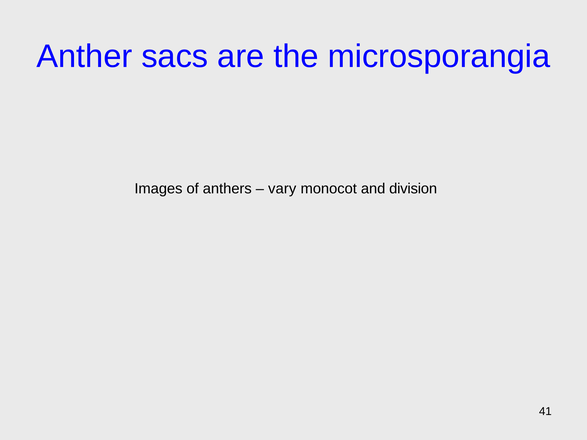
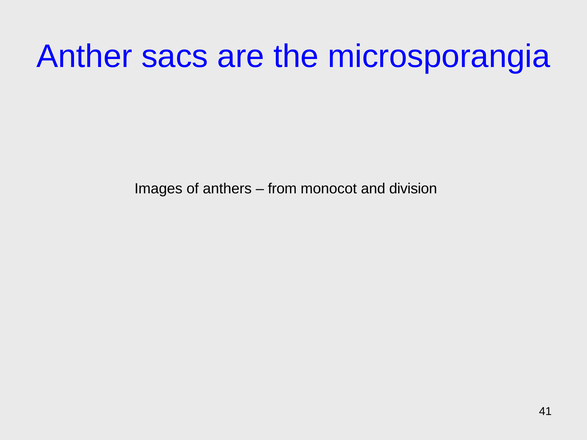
vary: vary -> from
